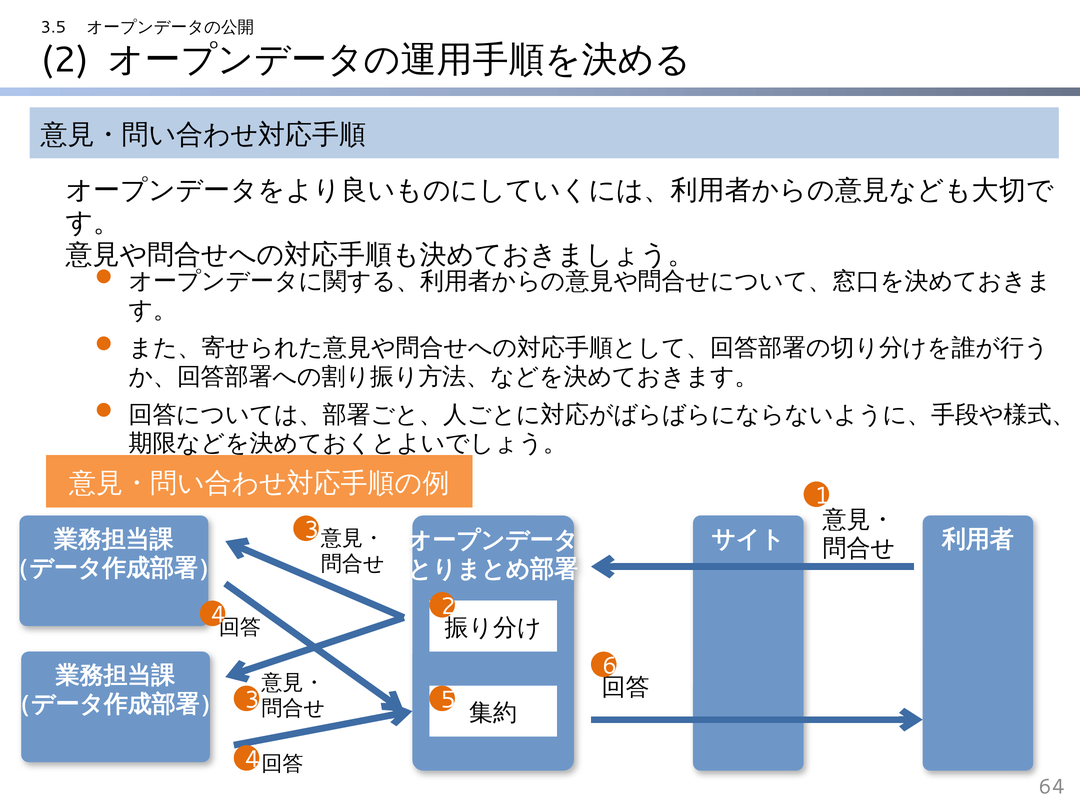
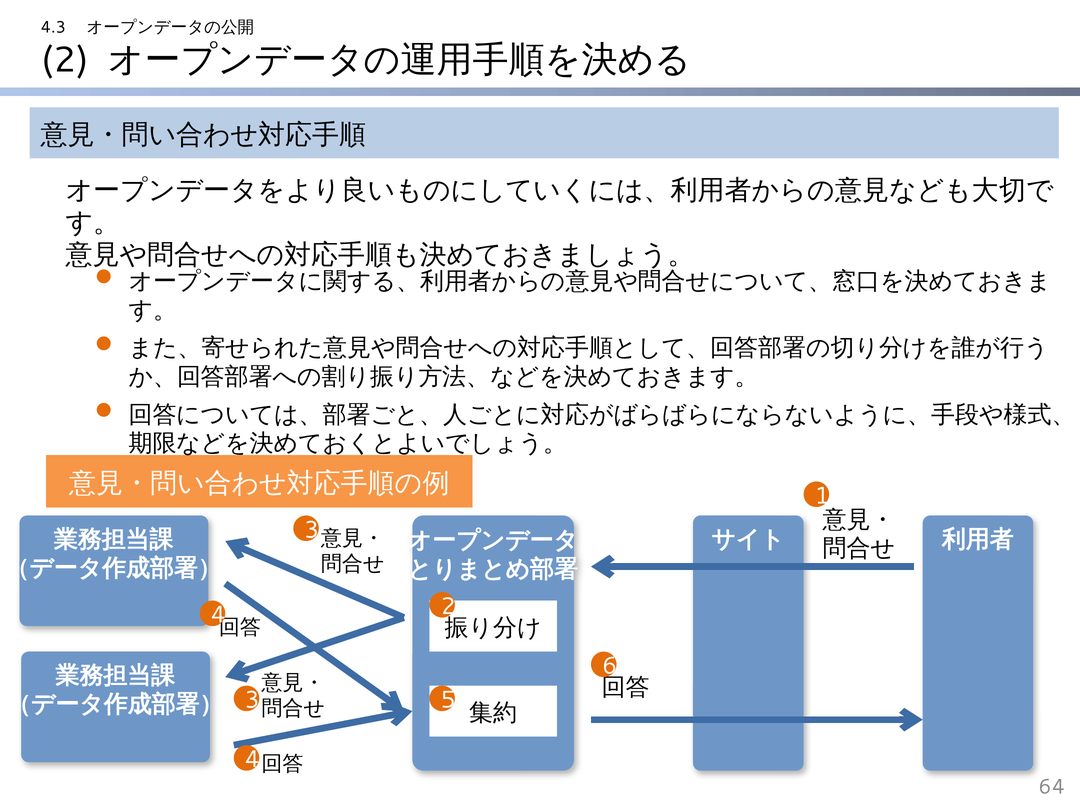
3.5: 3.5 -> 4.3
